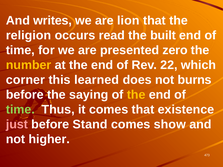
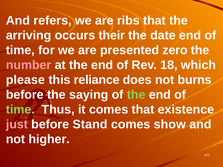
writes: writes -> refers
lion: lion -> ribs
religion: religion -> arriving
read: read -> their
built: built -> date
number colour: yellow -> pink
22: 22 -> 18
corner: corner -> please
learned: learned -> reliance
the at (136, 95) colour: yellow -> light green
